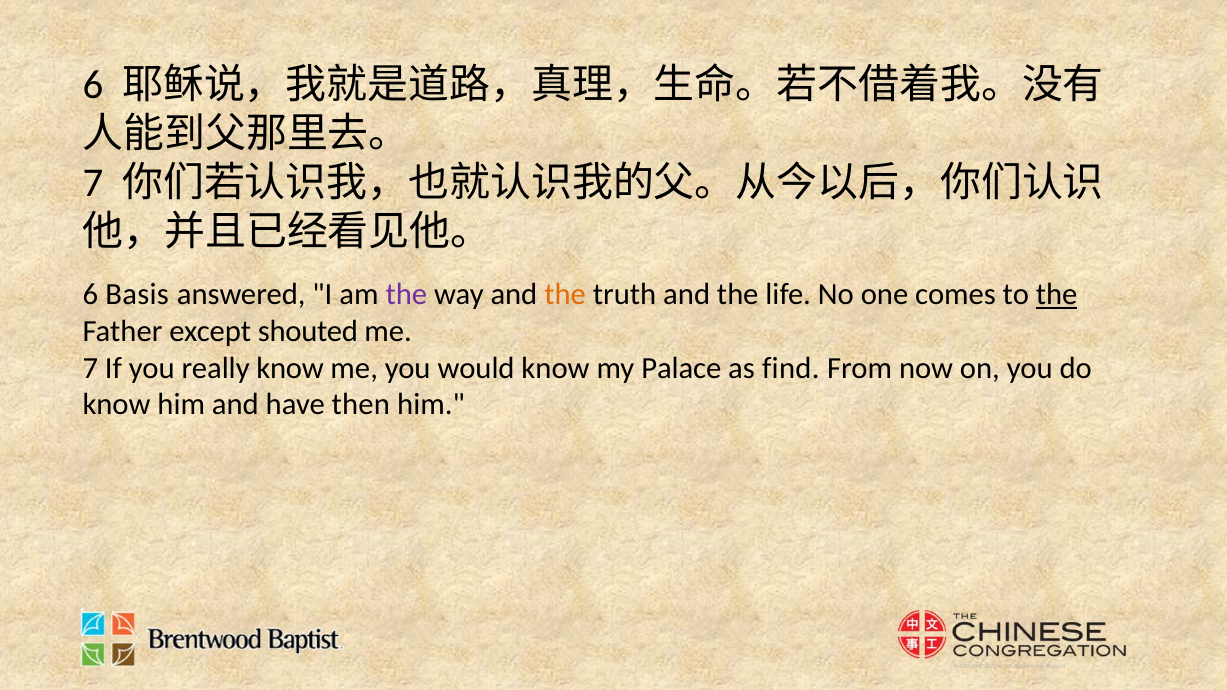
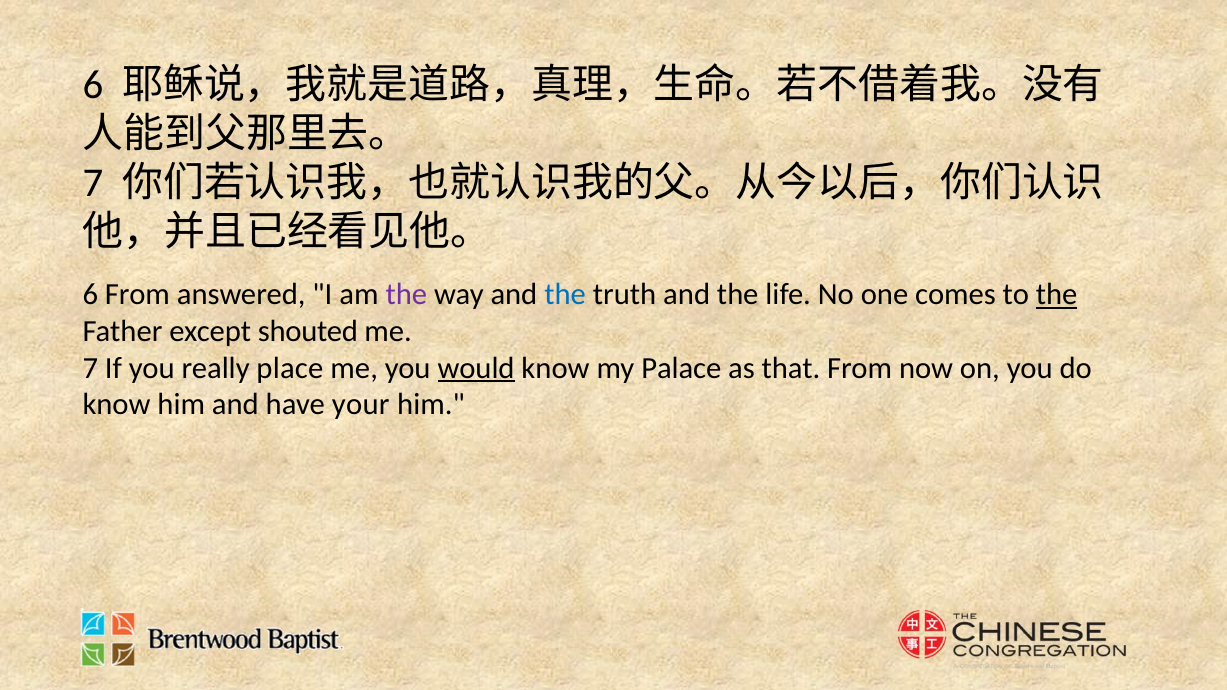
6 Basis: Basis -> From
the at (565, 295) colour: orange -> blue
really know: know -> place
would underline: none -> present
find: find -> that
then: then -> your
